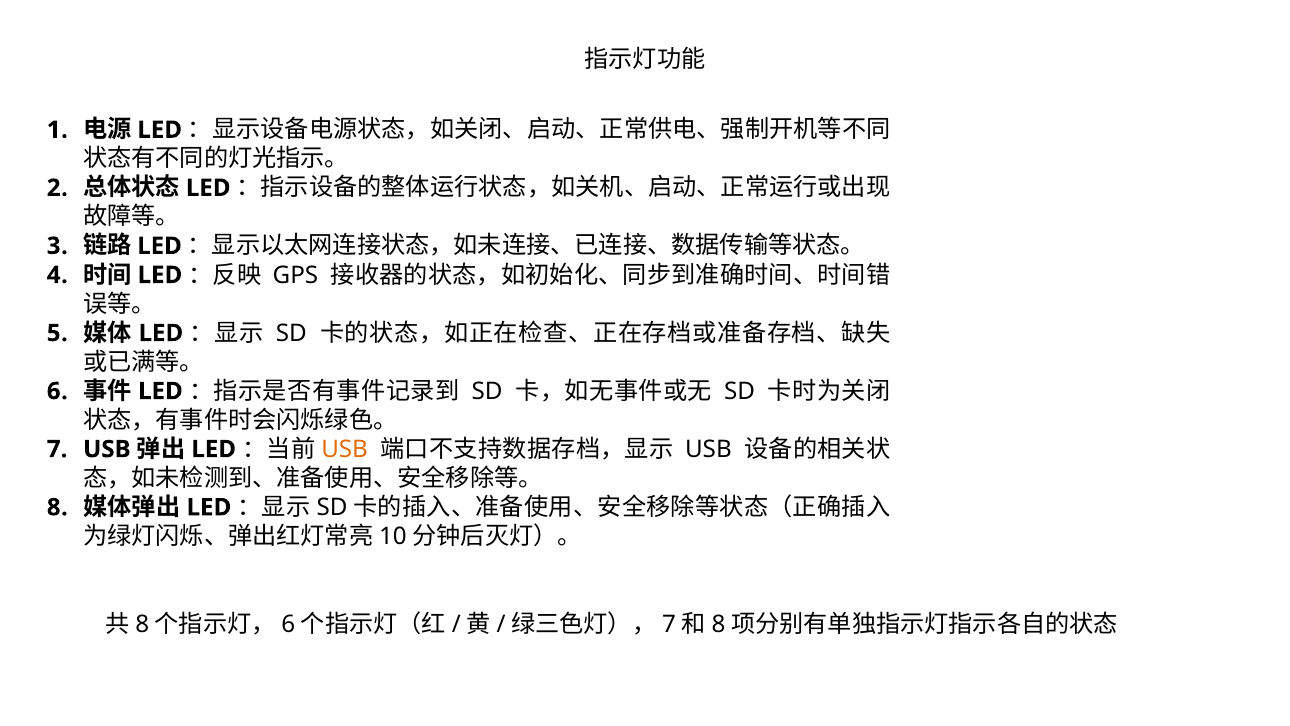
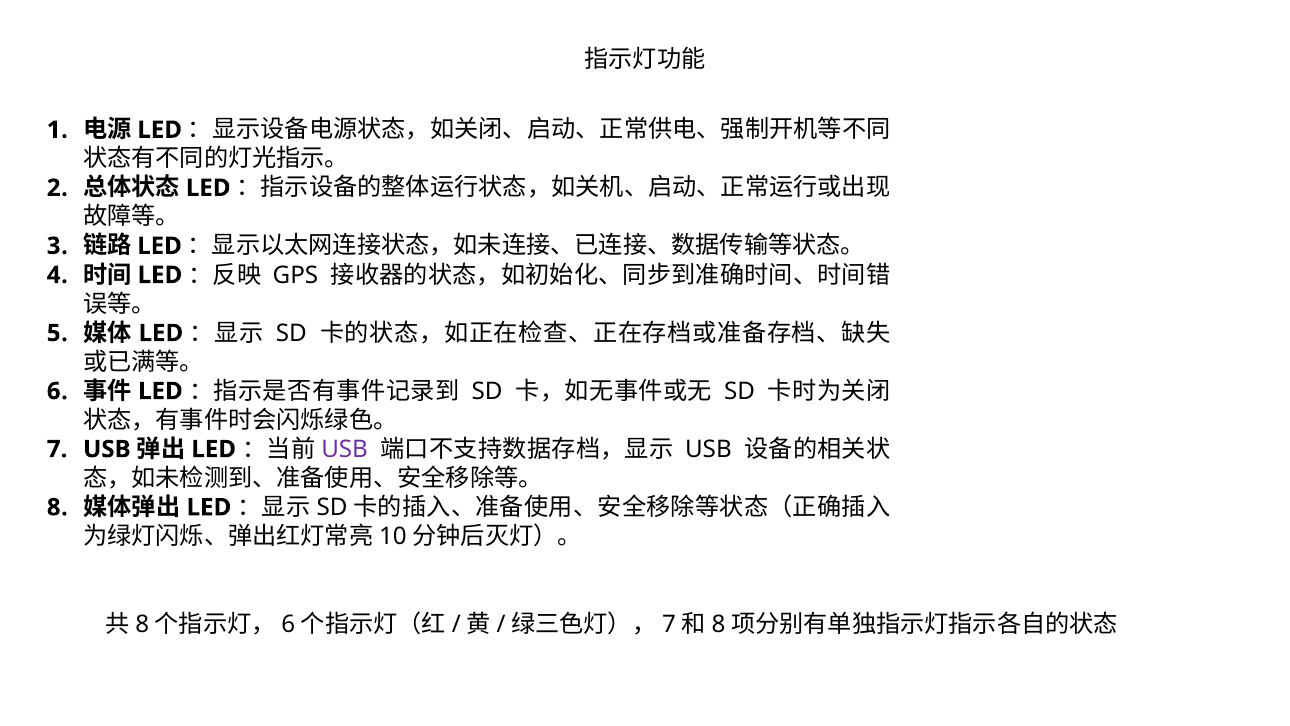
USB at (345, 449) colour: orange -> purple
